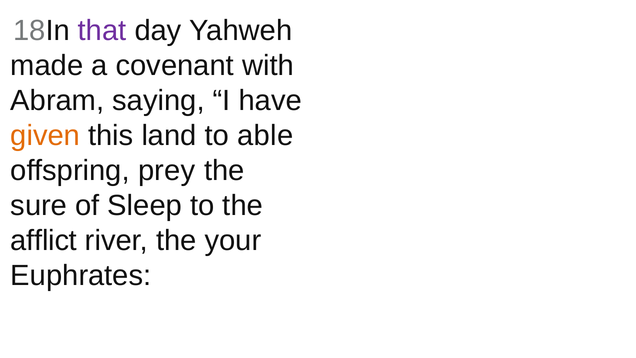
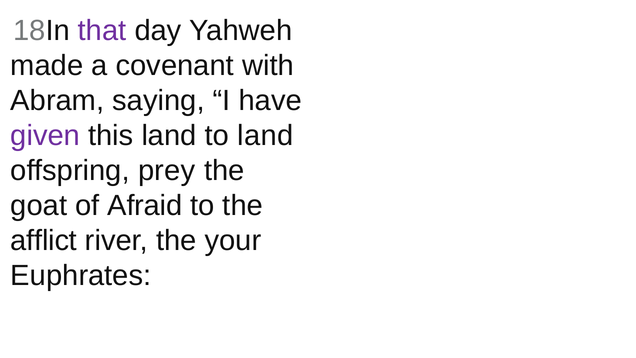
given colour: orange -> purple
to able: able -> land
sure: sure -> goat
Sleep: Sleep -> Afraid
